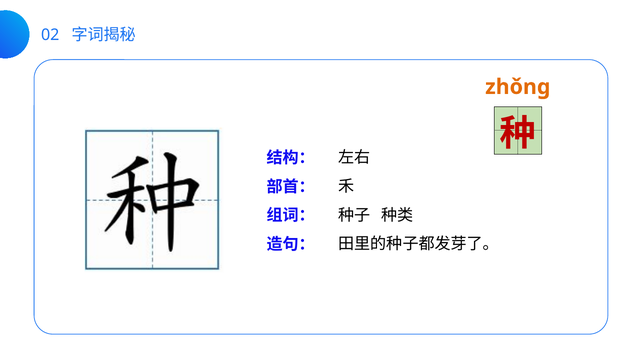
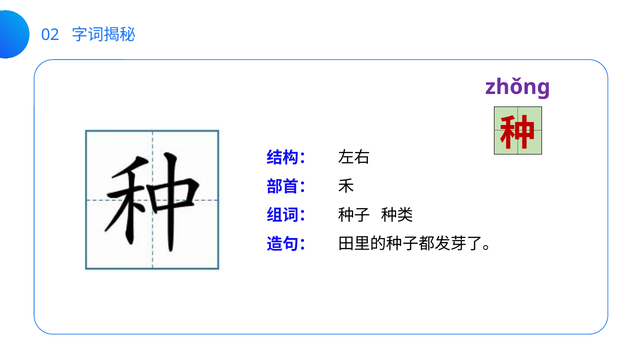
zhǒnɡ colour: orange -> purple
